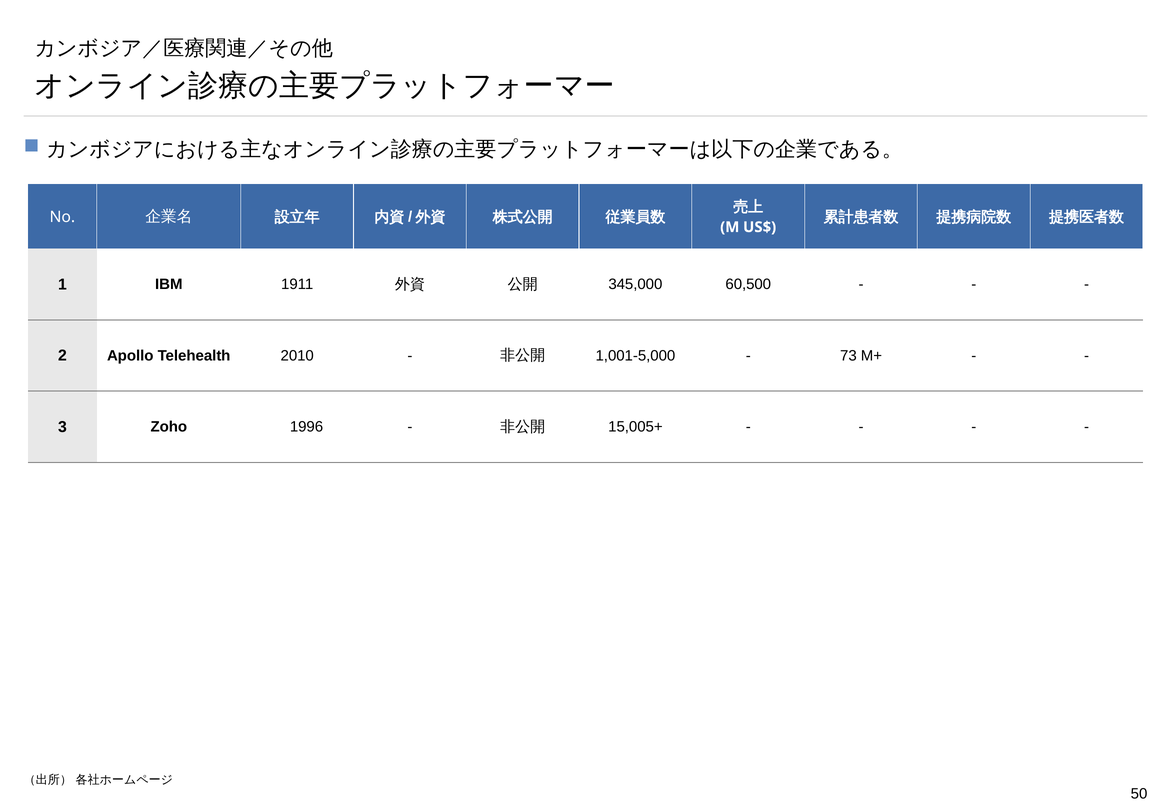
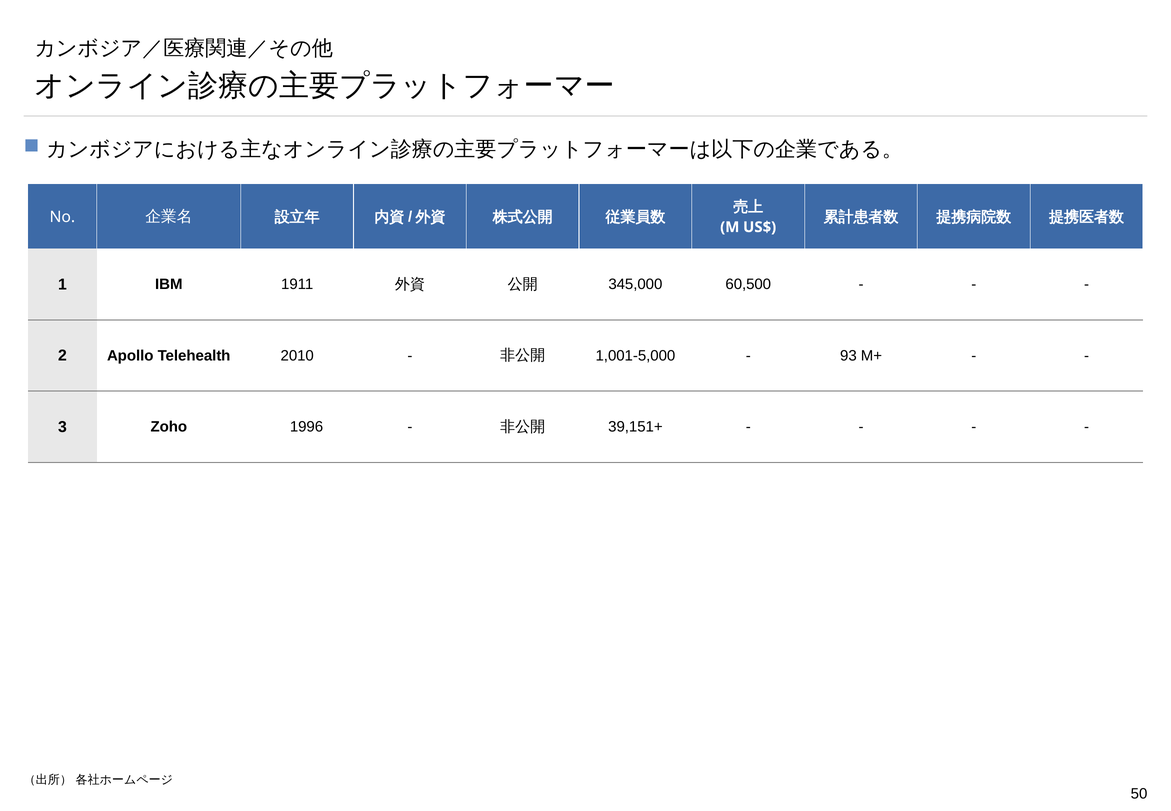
73: 73 -> 93
15,005+: 15,005+ -> 39,151+
